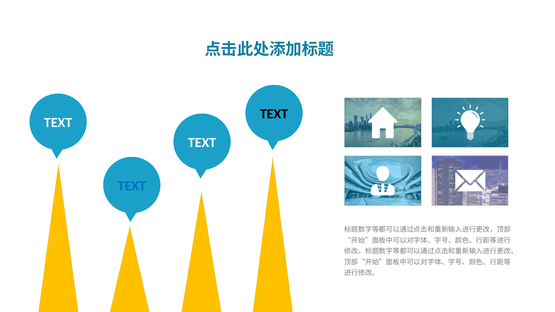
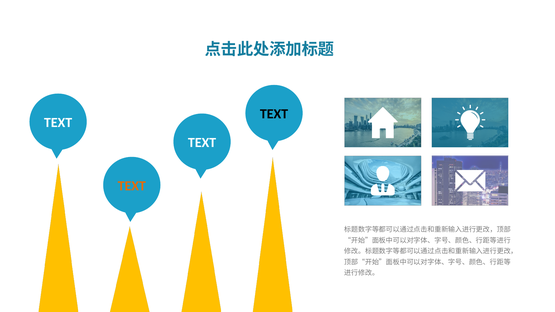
TEXT at (132, 186) colour: blue -> orange
